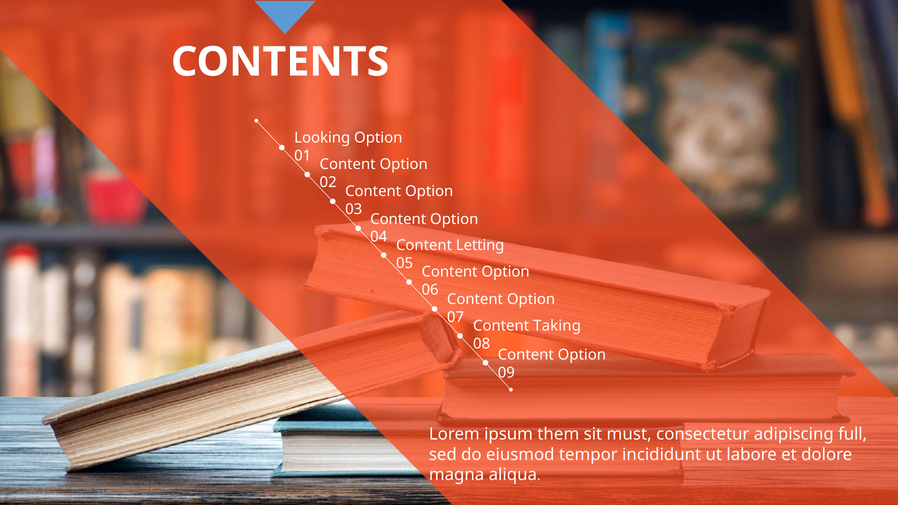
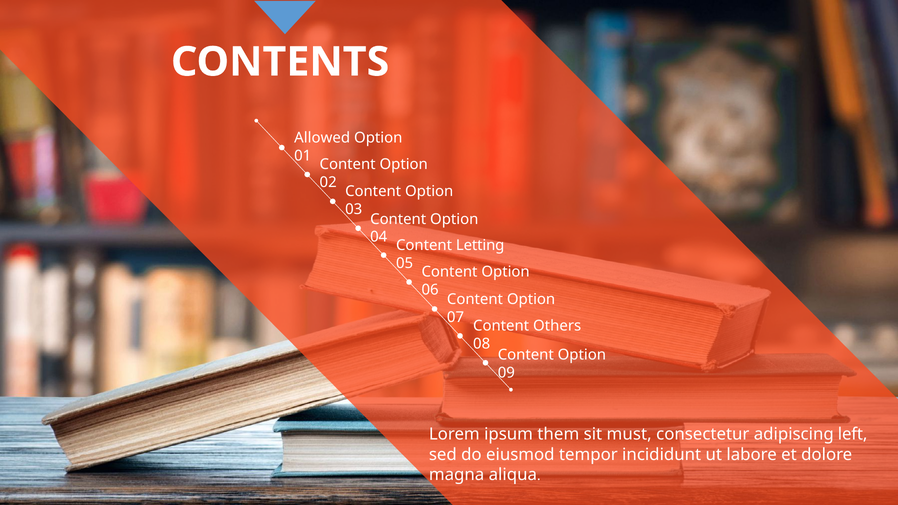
Looking: Looking -> Allowed
Taking: Taking -> Others
full: full -> left
